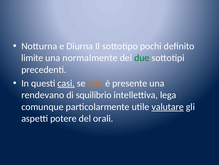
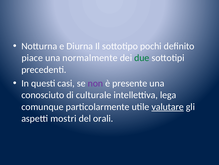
limite: limite -> piace
casi underline: present -> none
non colour: orange -> purple
rendevano: rendevano -> conosciuto
squilibrio: squilibrio -> culturale
potere: potere -> mostri
